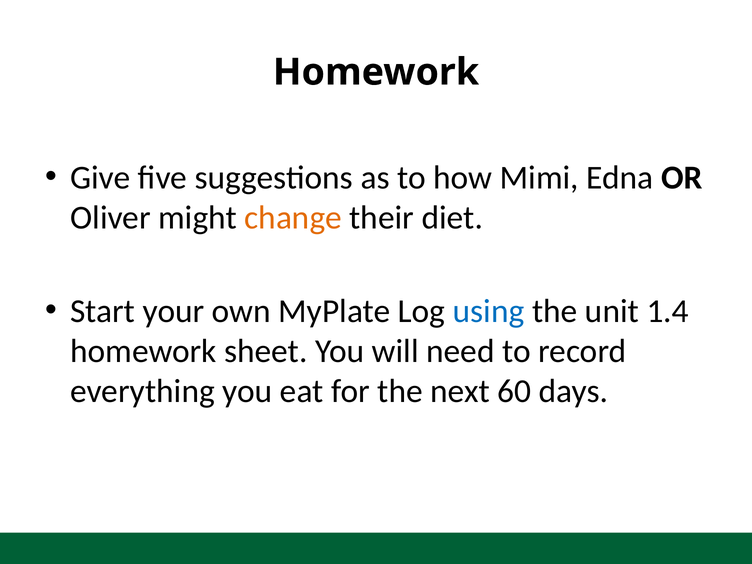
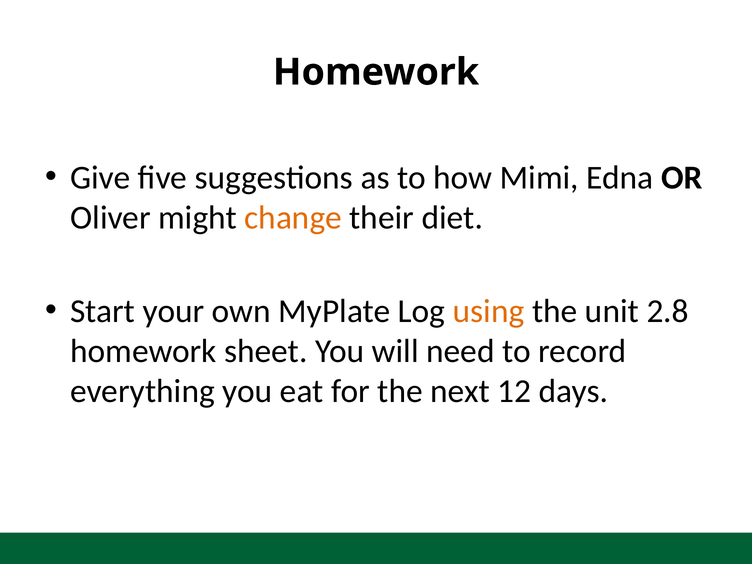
using colour: blue -> orange
1.4: 1.4 -> 2.8
60: 60 -> 12
